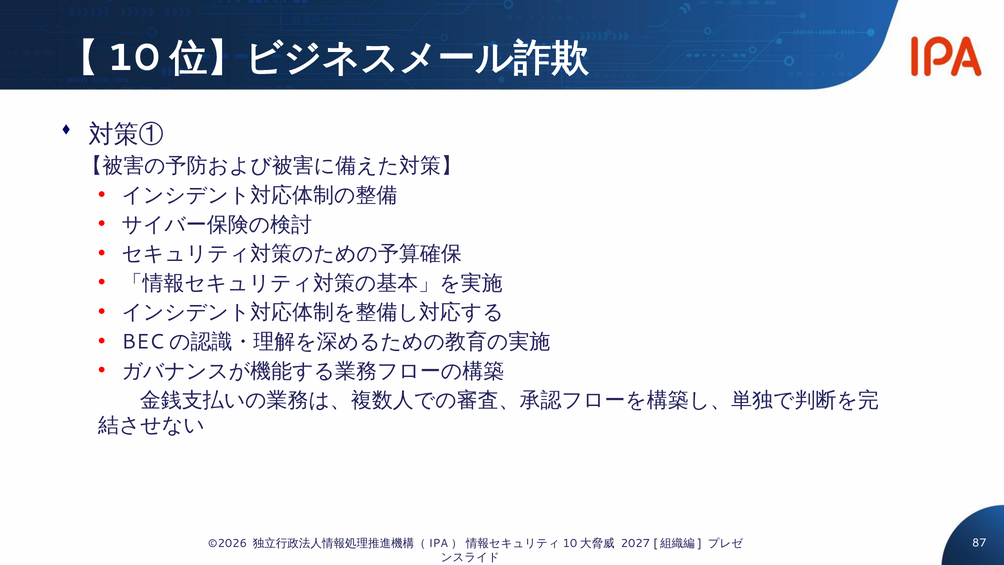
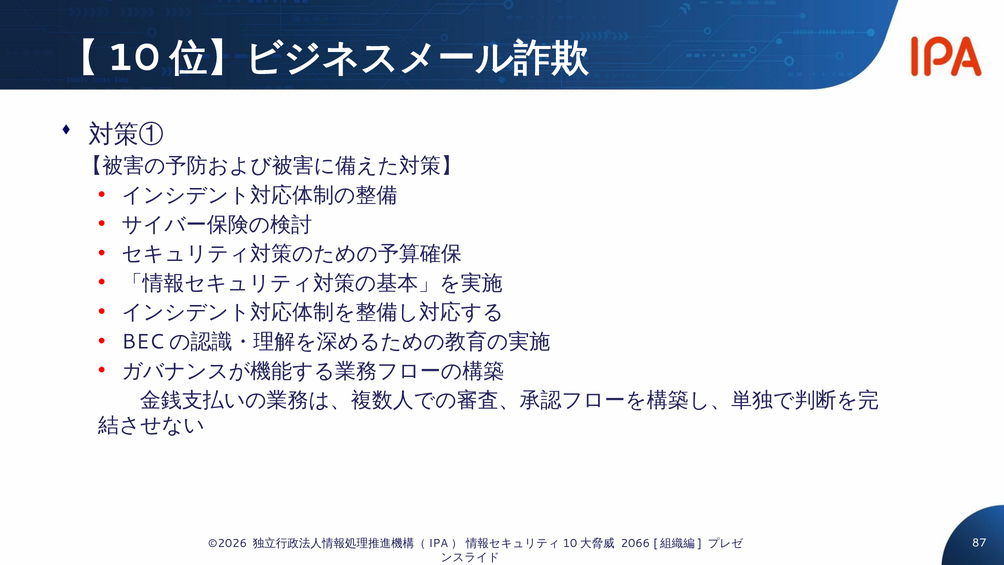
2027: 2027 -> 2066
